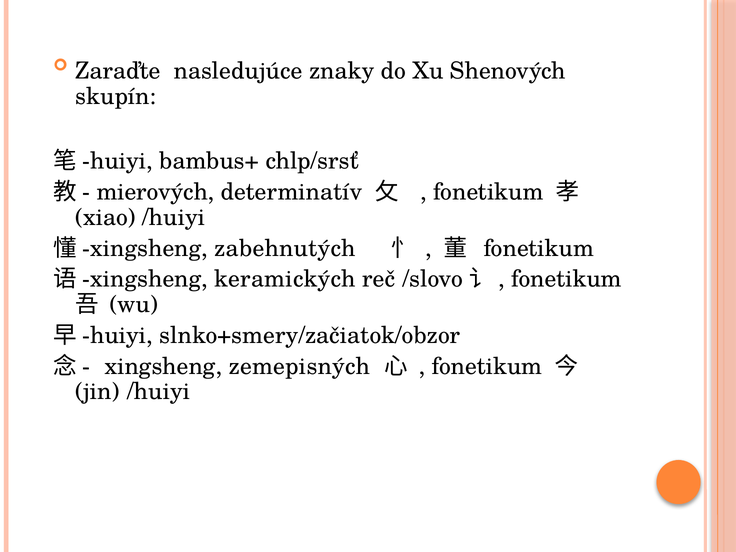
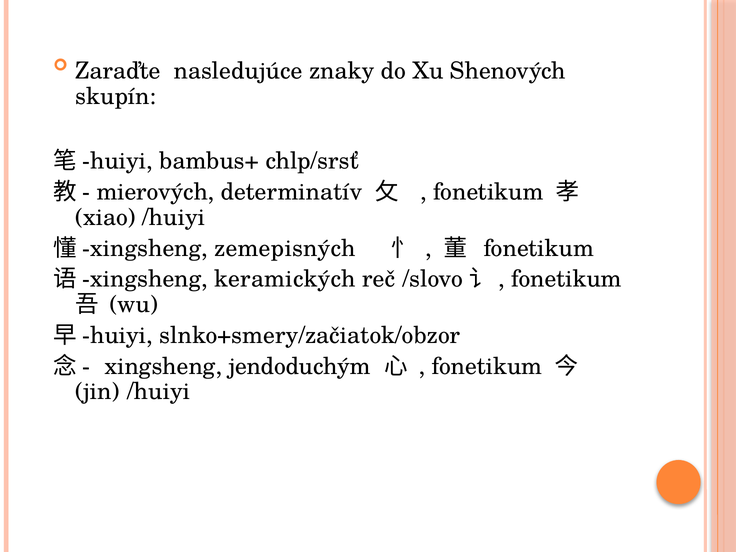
zabehnutých: zabehnutých -> zemepisných
zemepisných: zemepisných -> jendoduchým
